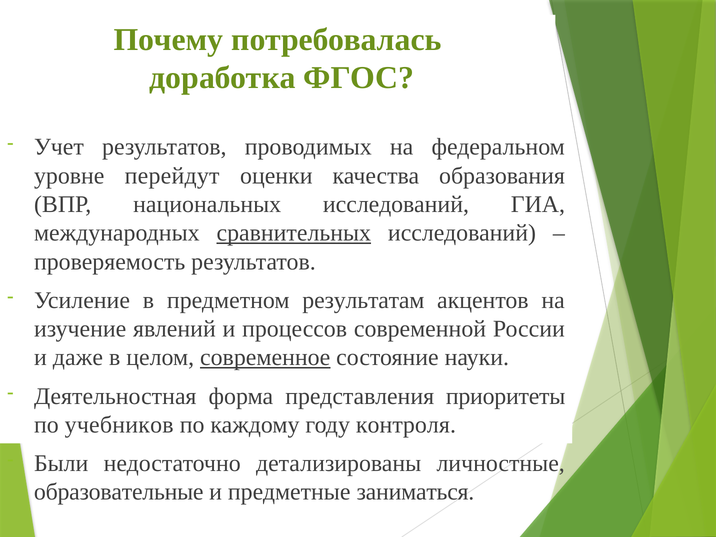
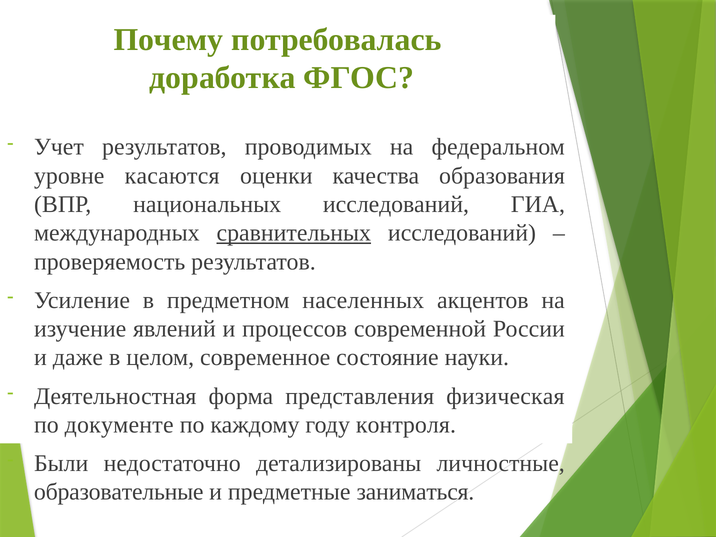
перейдут: перейдут -> касаются
результатам: результатам -> населенных
современное underline: present -> none
приоритеты: приоритеты -> физическая
учебников: учебников -> документе
